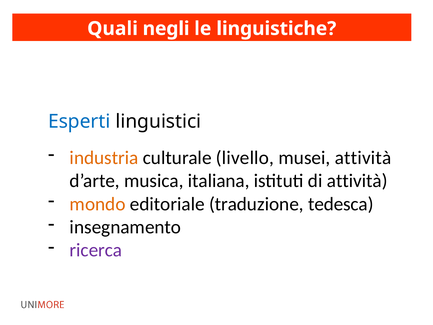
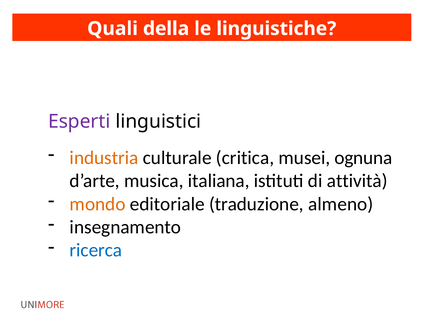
negli: negli -> della
Esperti colour: blue -> purple
livello: livello -> critica
musei attività: attività -> ognuna
tedesca: tedesca -> almeno
ricerca colour: purple -> blue
